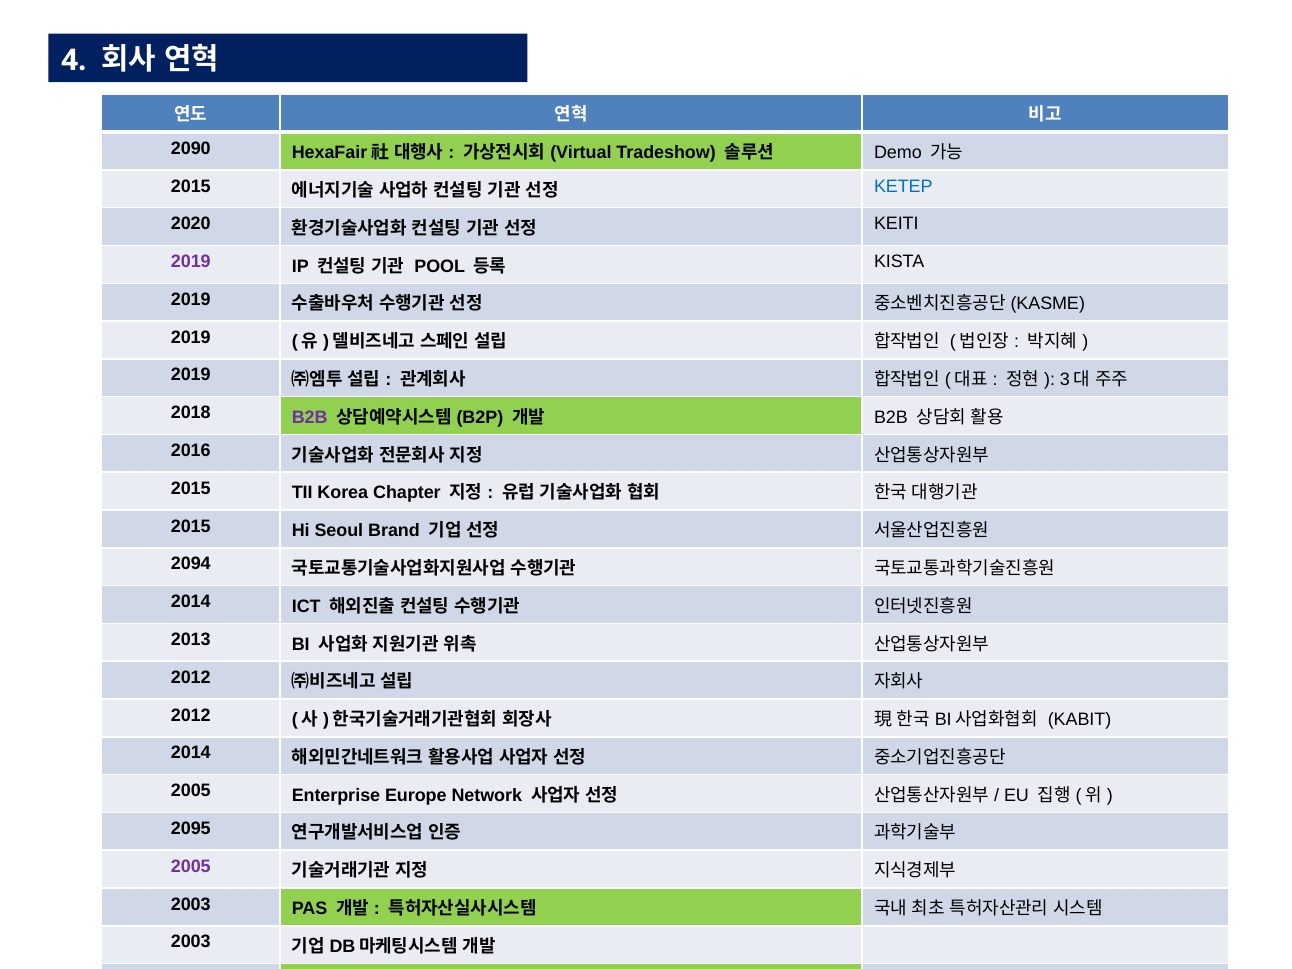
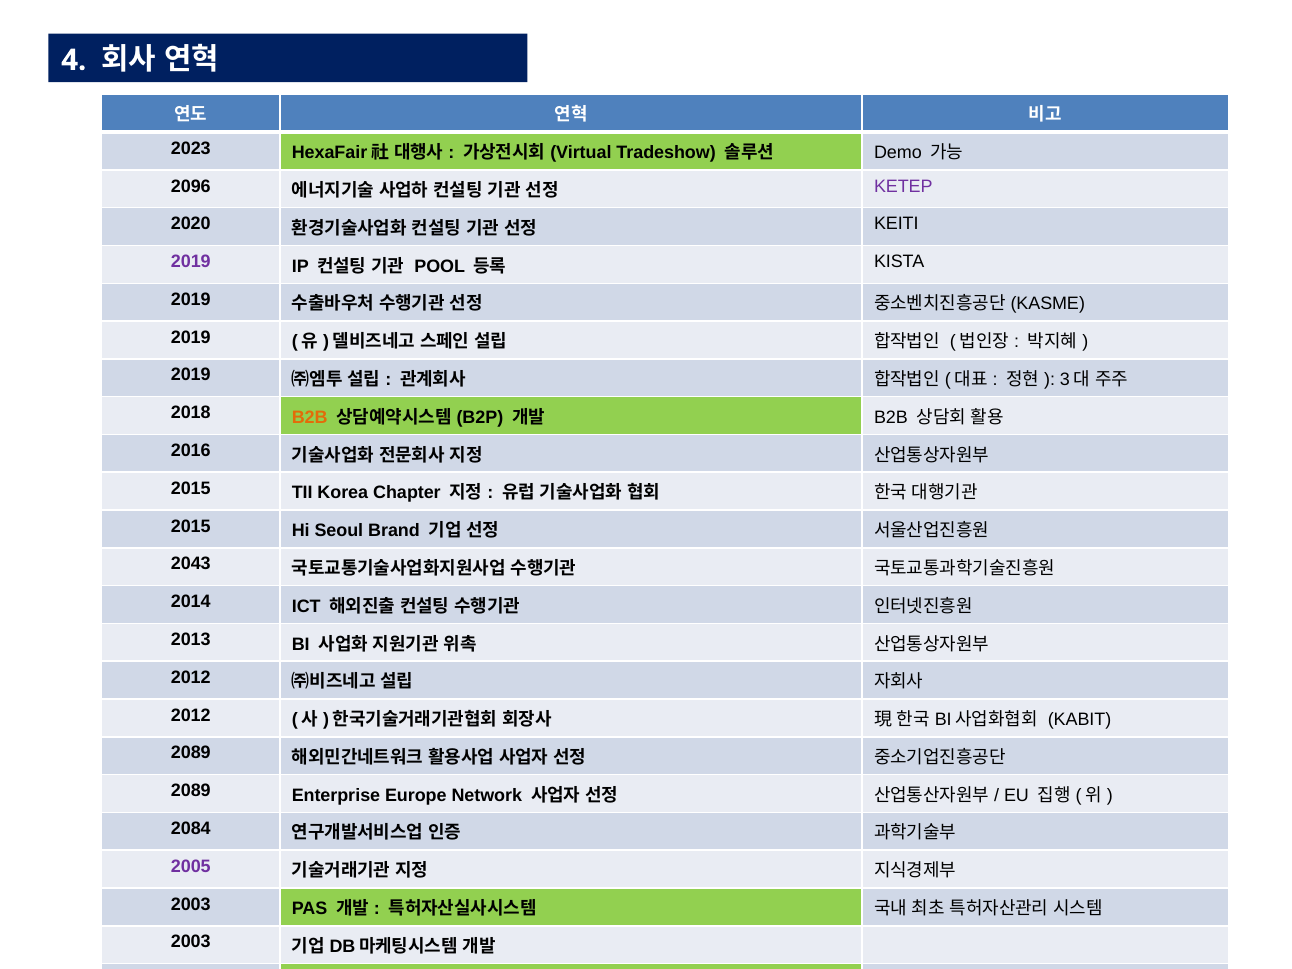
2090: 2090 -> 2023
2015 at (191, 186): 2015 -> 2096
KETEP colour: blue -> purple
B2B at (310, 417) colour: purple -> orange
2094: 2094 -> 2043
2014 at (191, 753): 2014 -> 2089
2005 at (191, 791): 2005 -> 2089
2095: 2095 -> 2084
